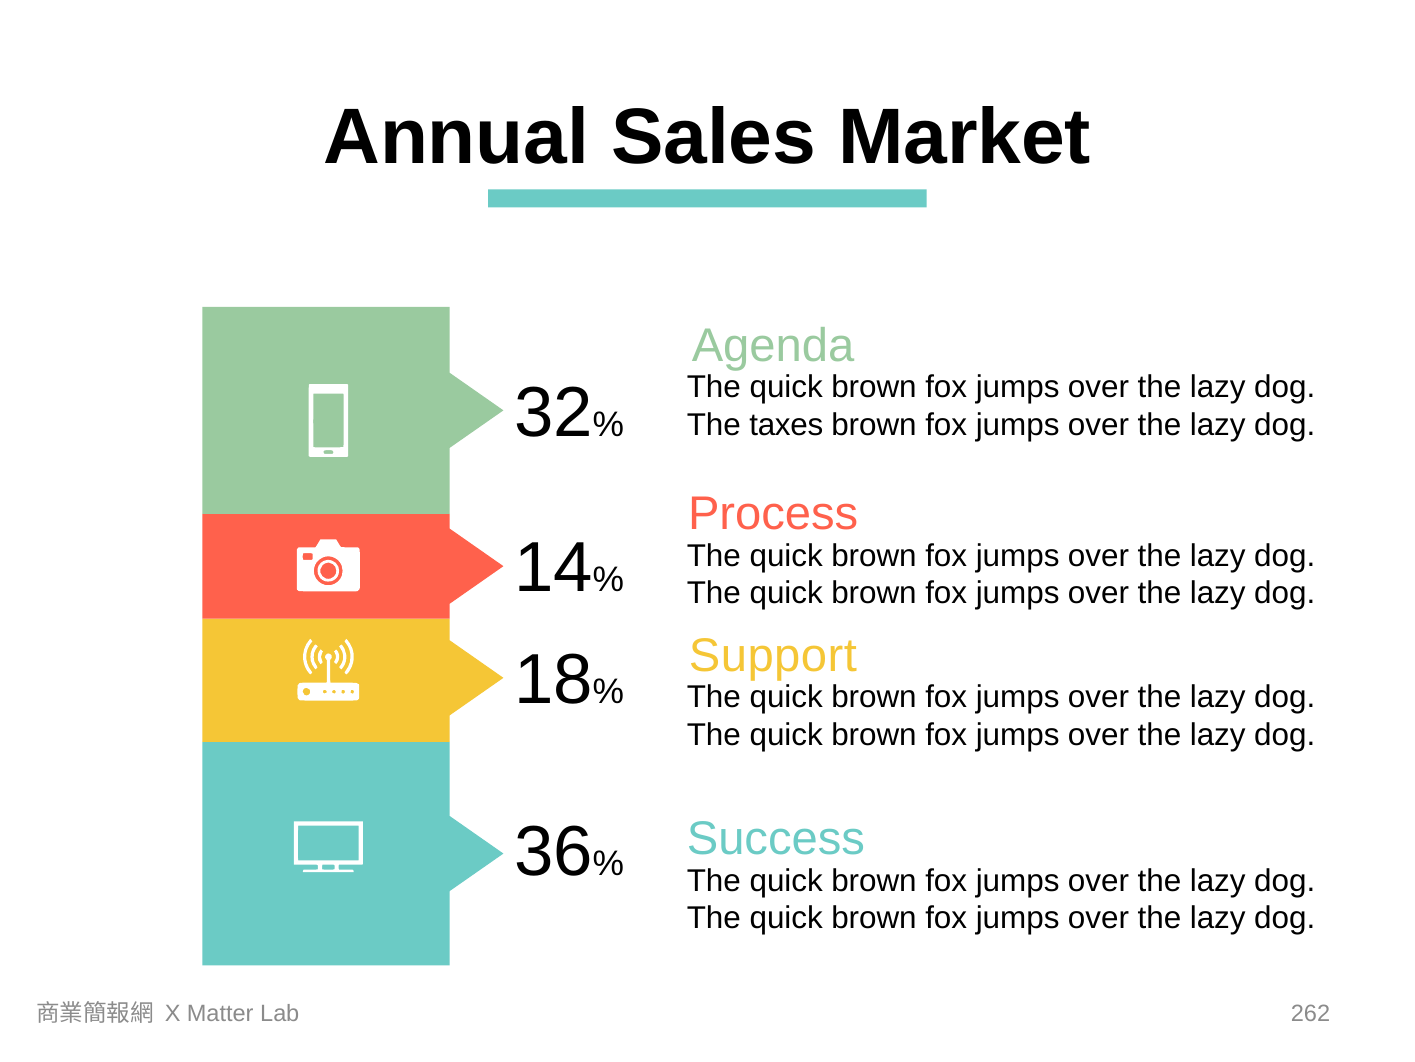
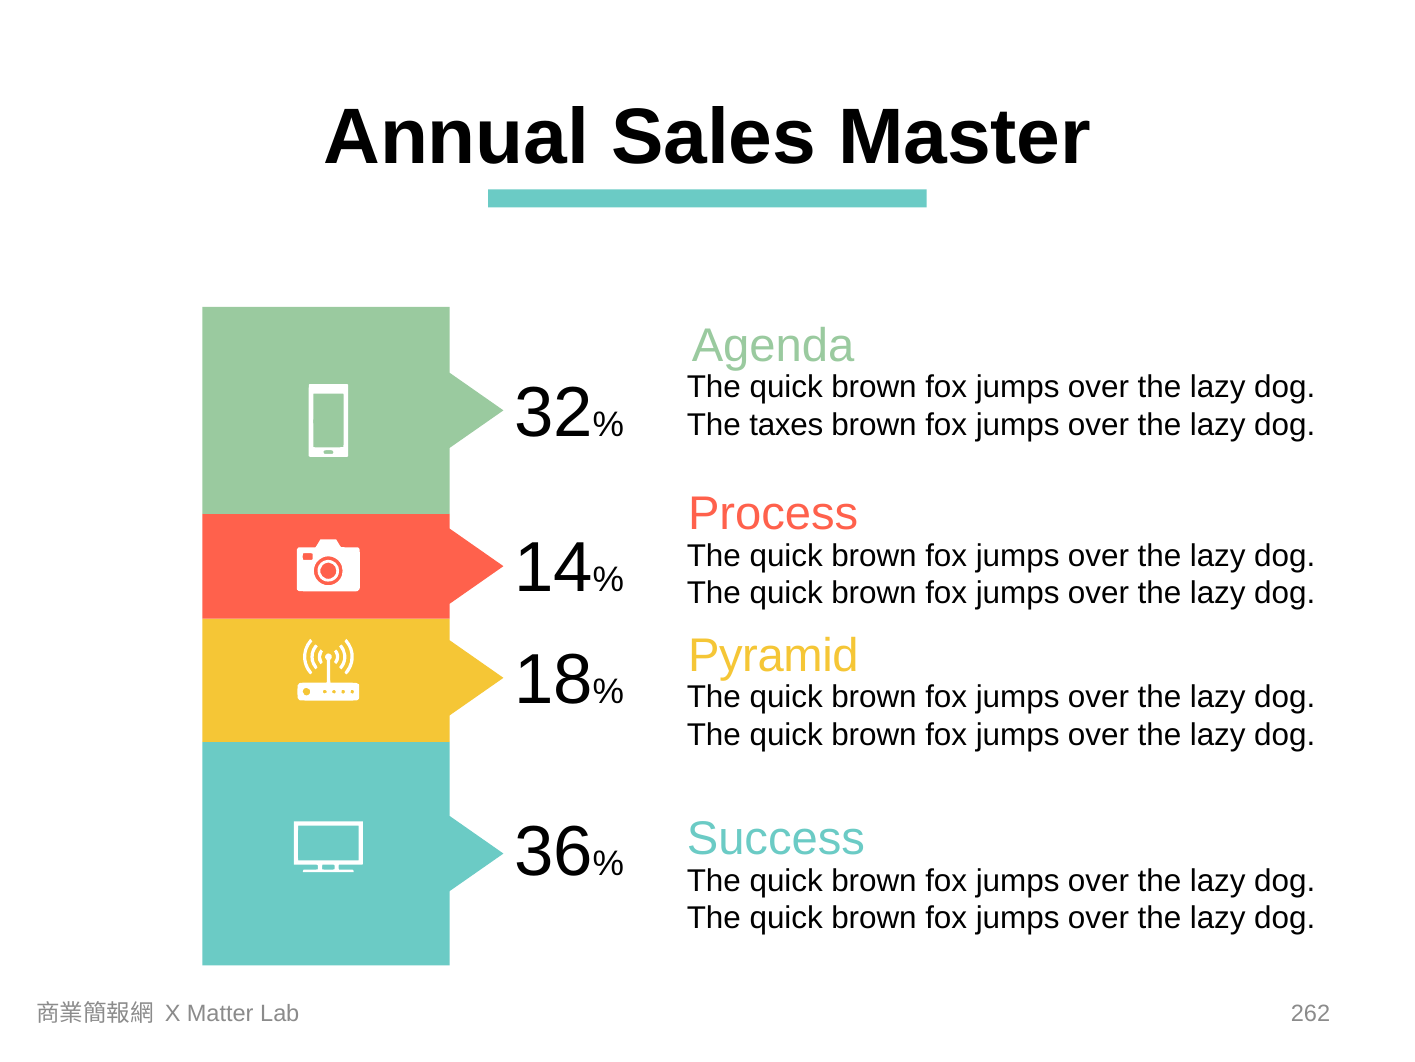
Market: Market -> Master
Support: Support -> Pyramid
